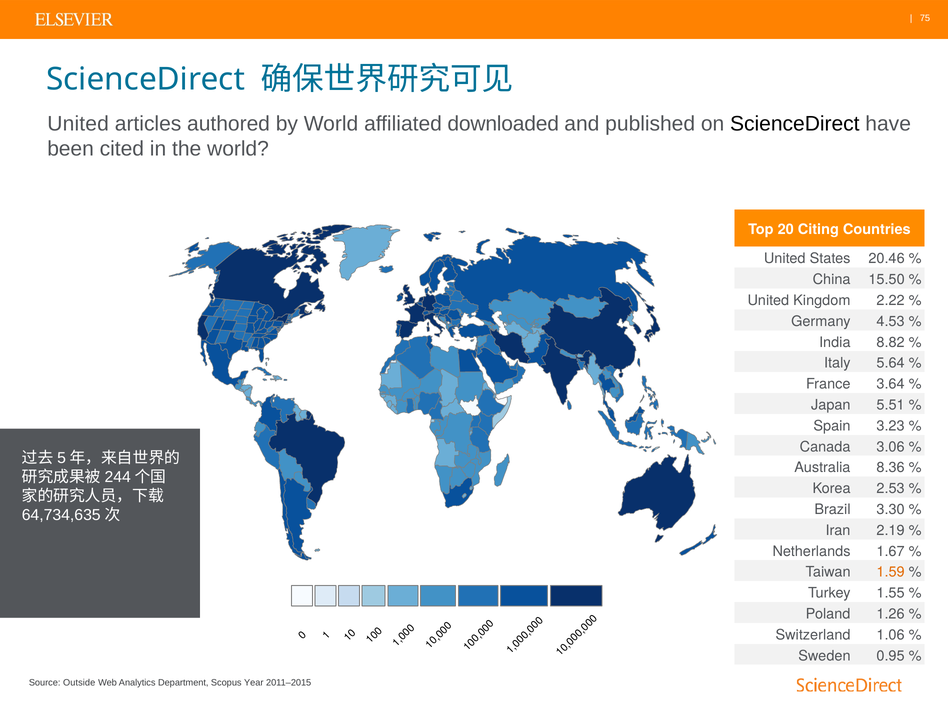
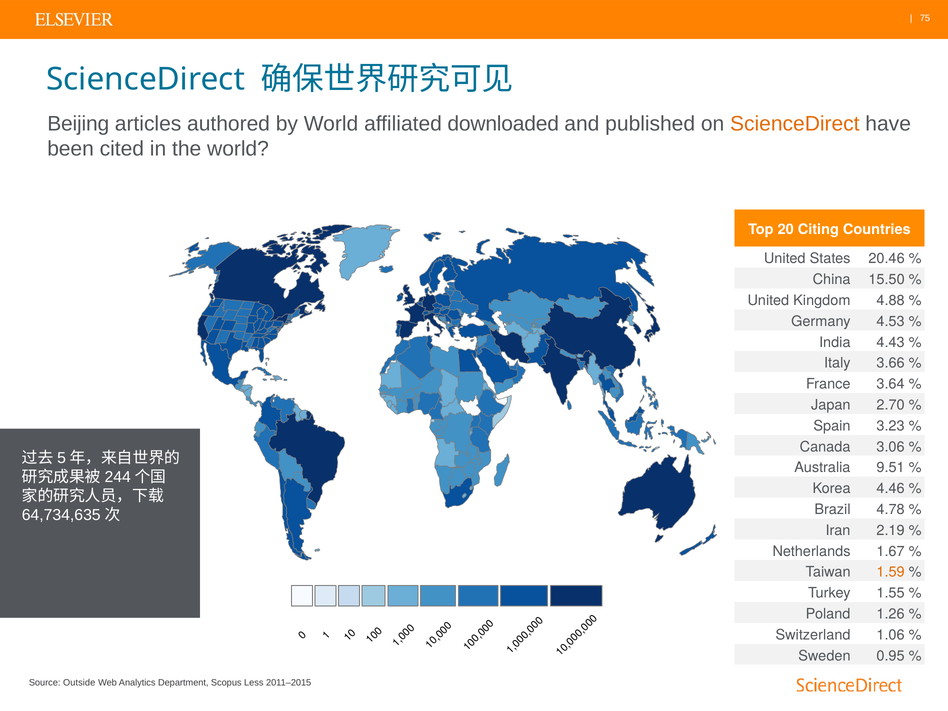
United at (78, 124): United -> Beijing
ScienceDirect at (795, 124) colour: black -> orange
2.22: 2.22 -> 4.88
8.82: 8.82 -> 4.43
5.64: 5.64 -> 3.66
5.51: 5.51 -> 2.70
8.36: 8.36 -> 9.51
2.53: 2.53 -> 4.46
3.30: 3.30 -> 4.78
Year: Year -> Less
